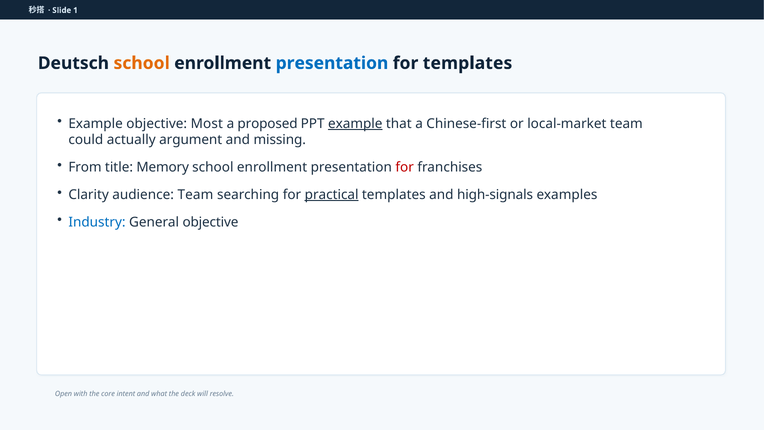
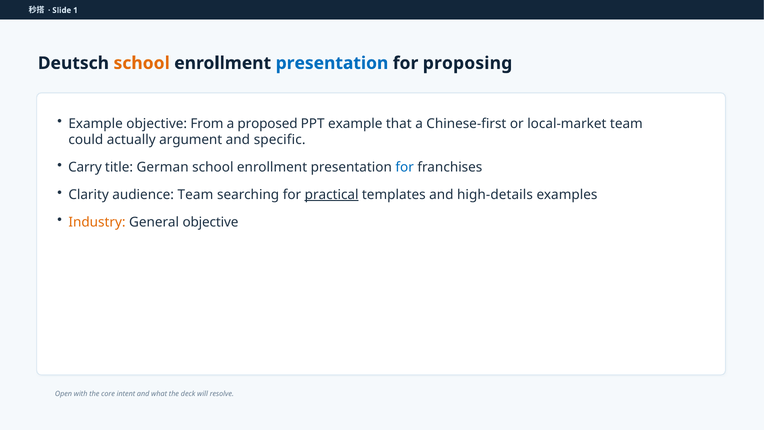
for templates: templates -> proposing
Most: Most -> From
example at (355, 124) underline: present -> none
missing: missing -> specific
From: From -> Carry
Memory: Memory -> German
for at (405, 167) colour: red -> blue
high-signals: high-signals -> high-details
Industry colour: blue -> orange
